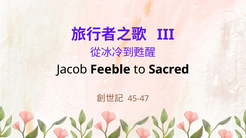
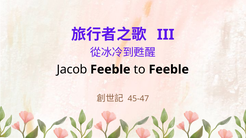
to Sacred: Sacred -> Feeble
